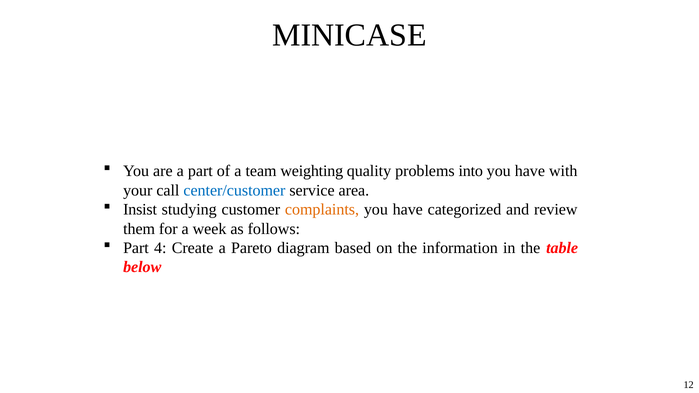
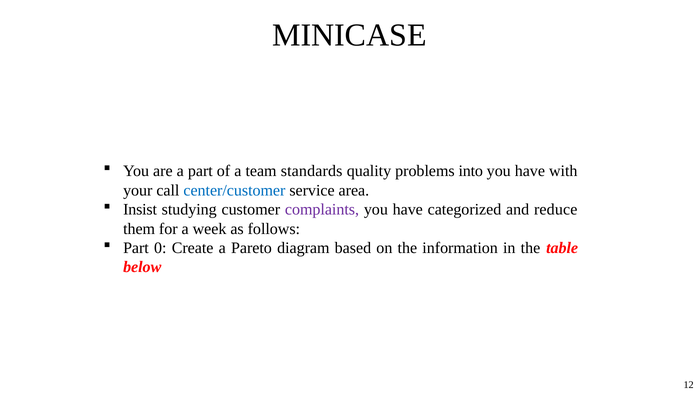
weighting: weighting -> standards
complaints colour: orange -> purple
review: review -> reduce
4: 4 -> 0
